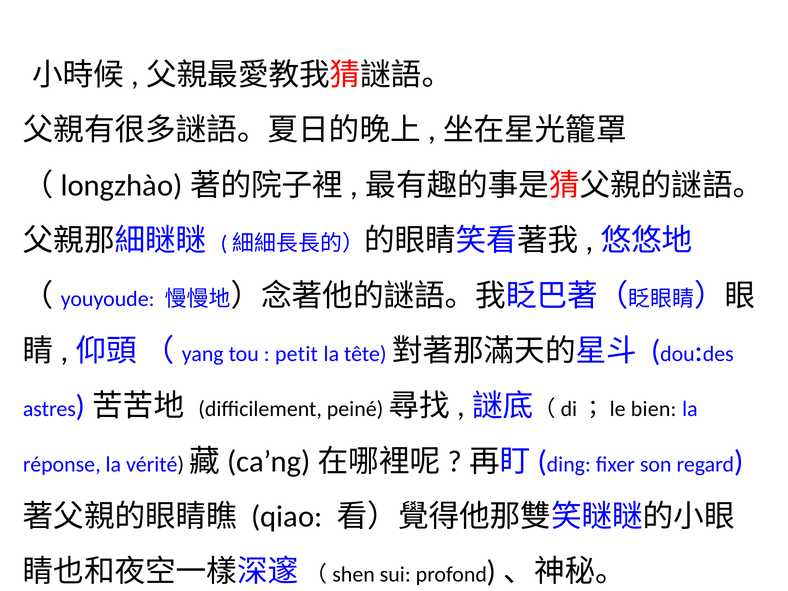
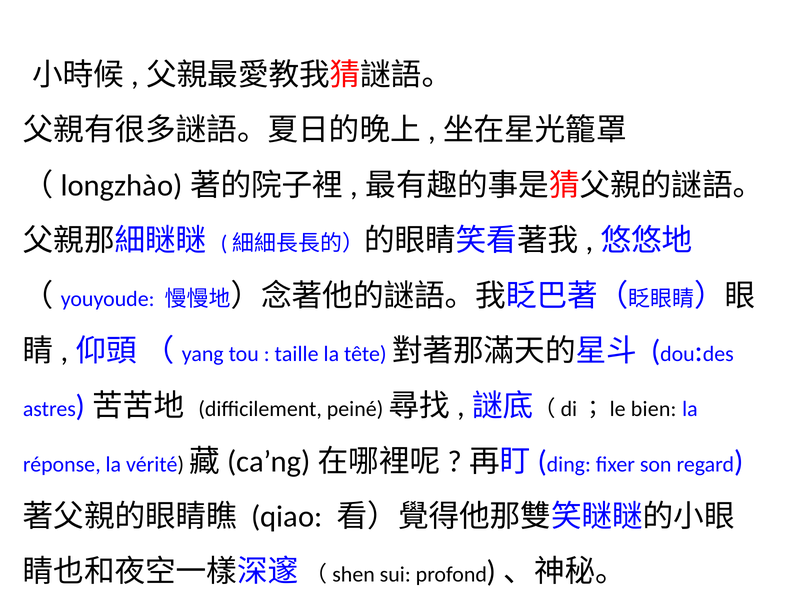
petit: petit -> taille
